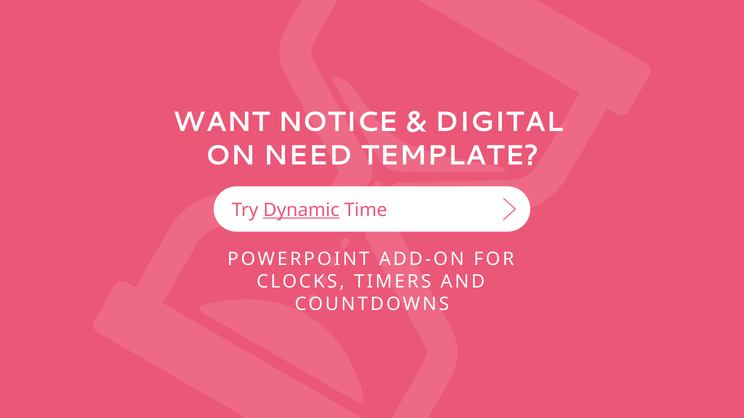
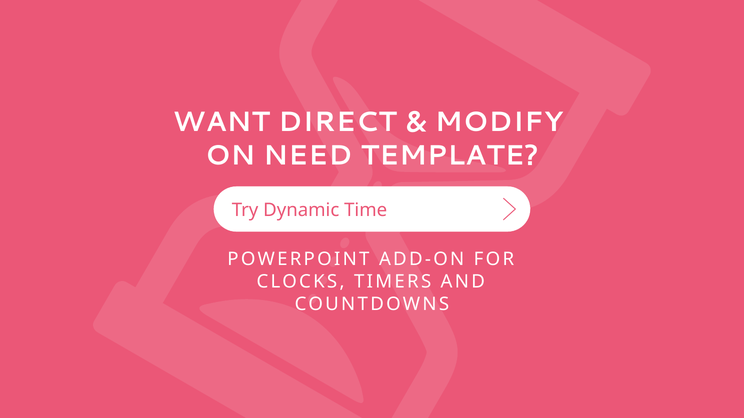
NOTICE: NOTICE -> DIRECT
DIGITAL: DIGITAL -> MODIFY
Dynamic underline: present -> none
